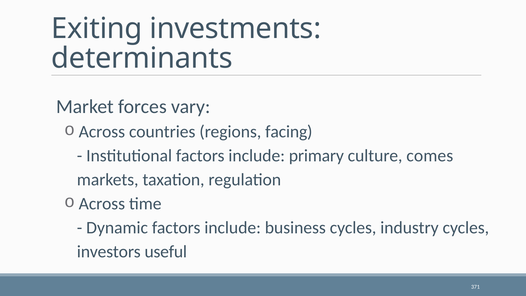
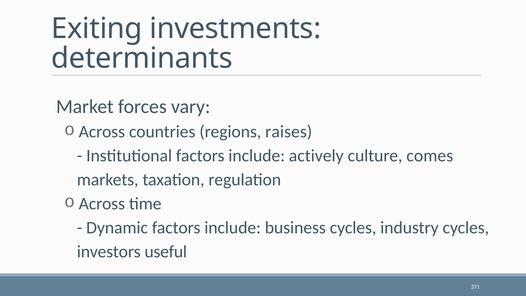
facing: facing -> raises
primary: primary -> actively
